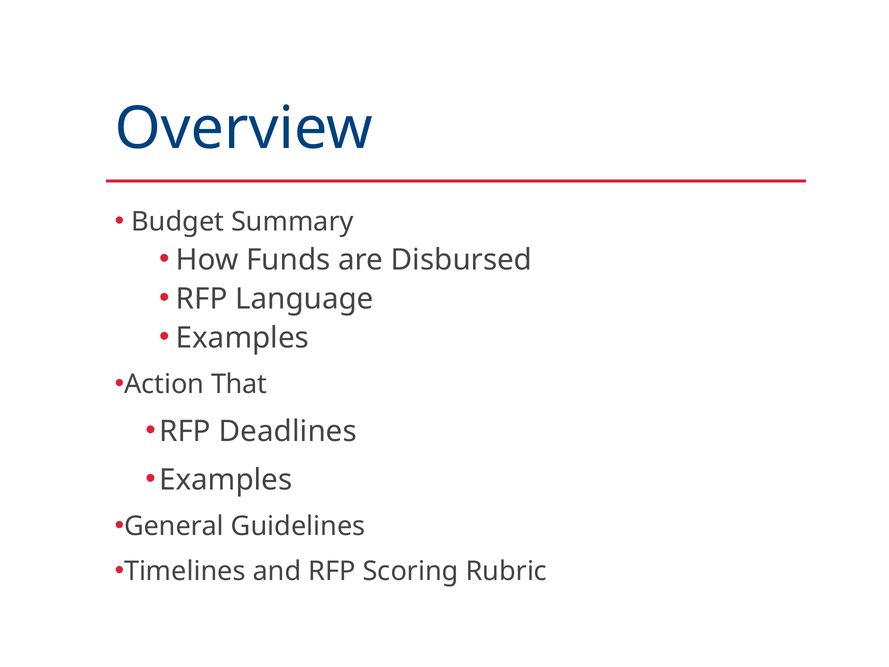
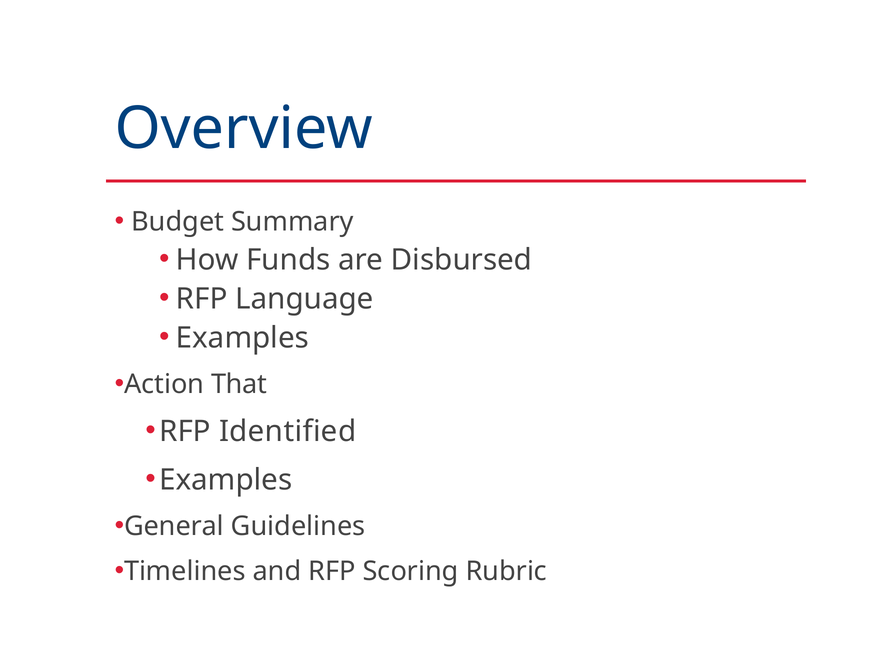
Deadlines: Deadlines -> Identified
